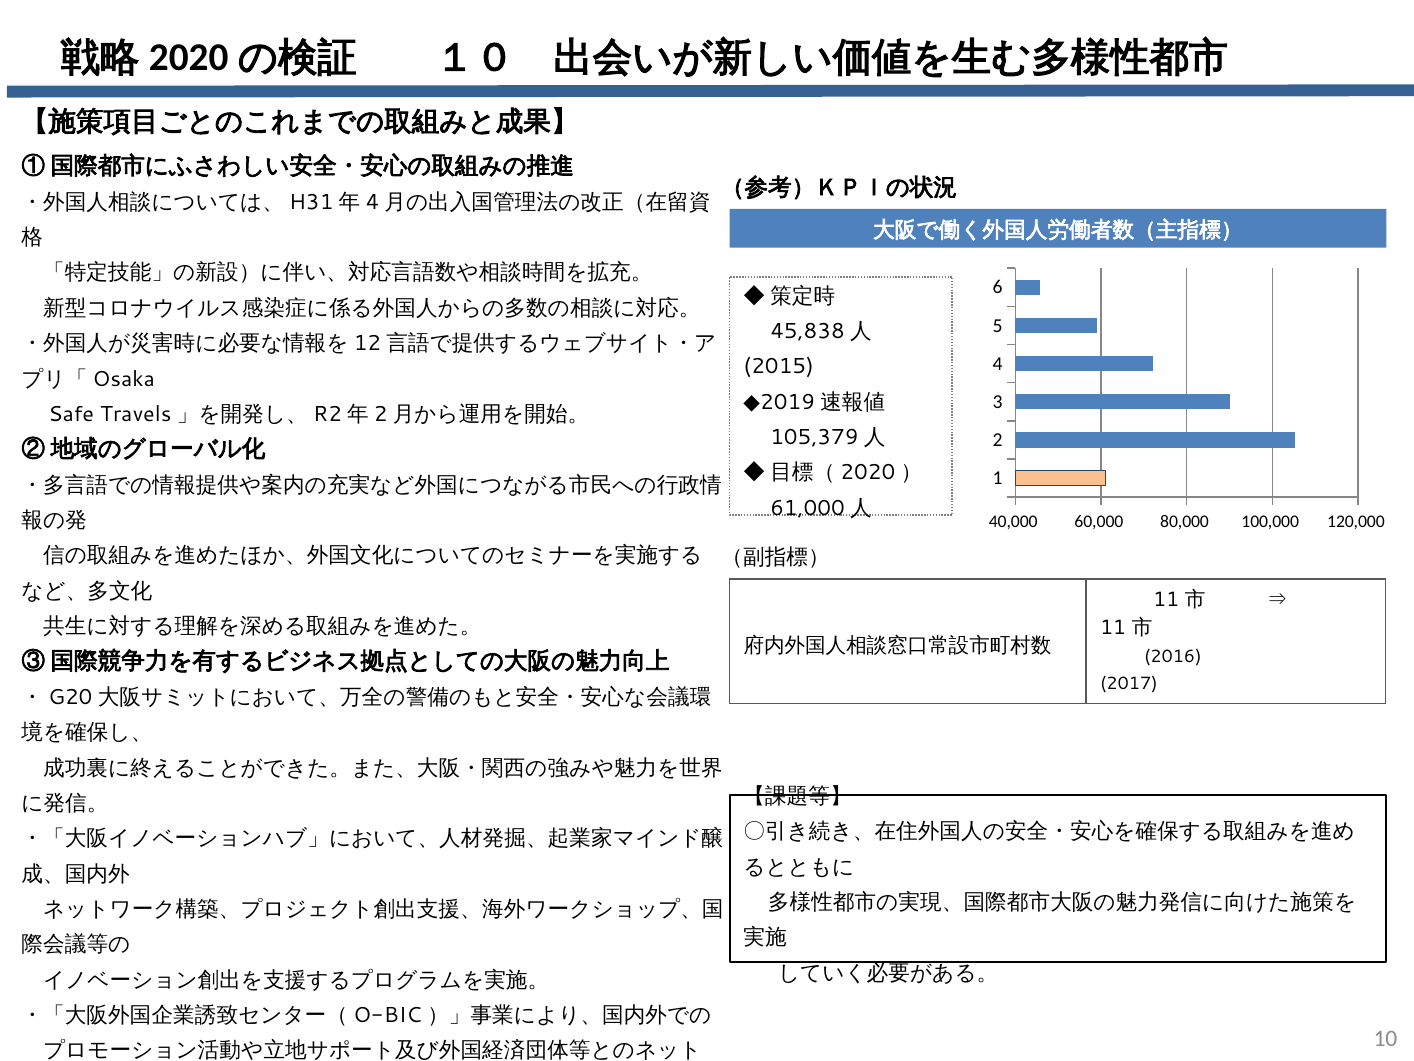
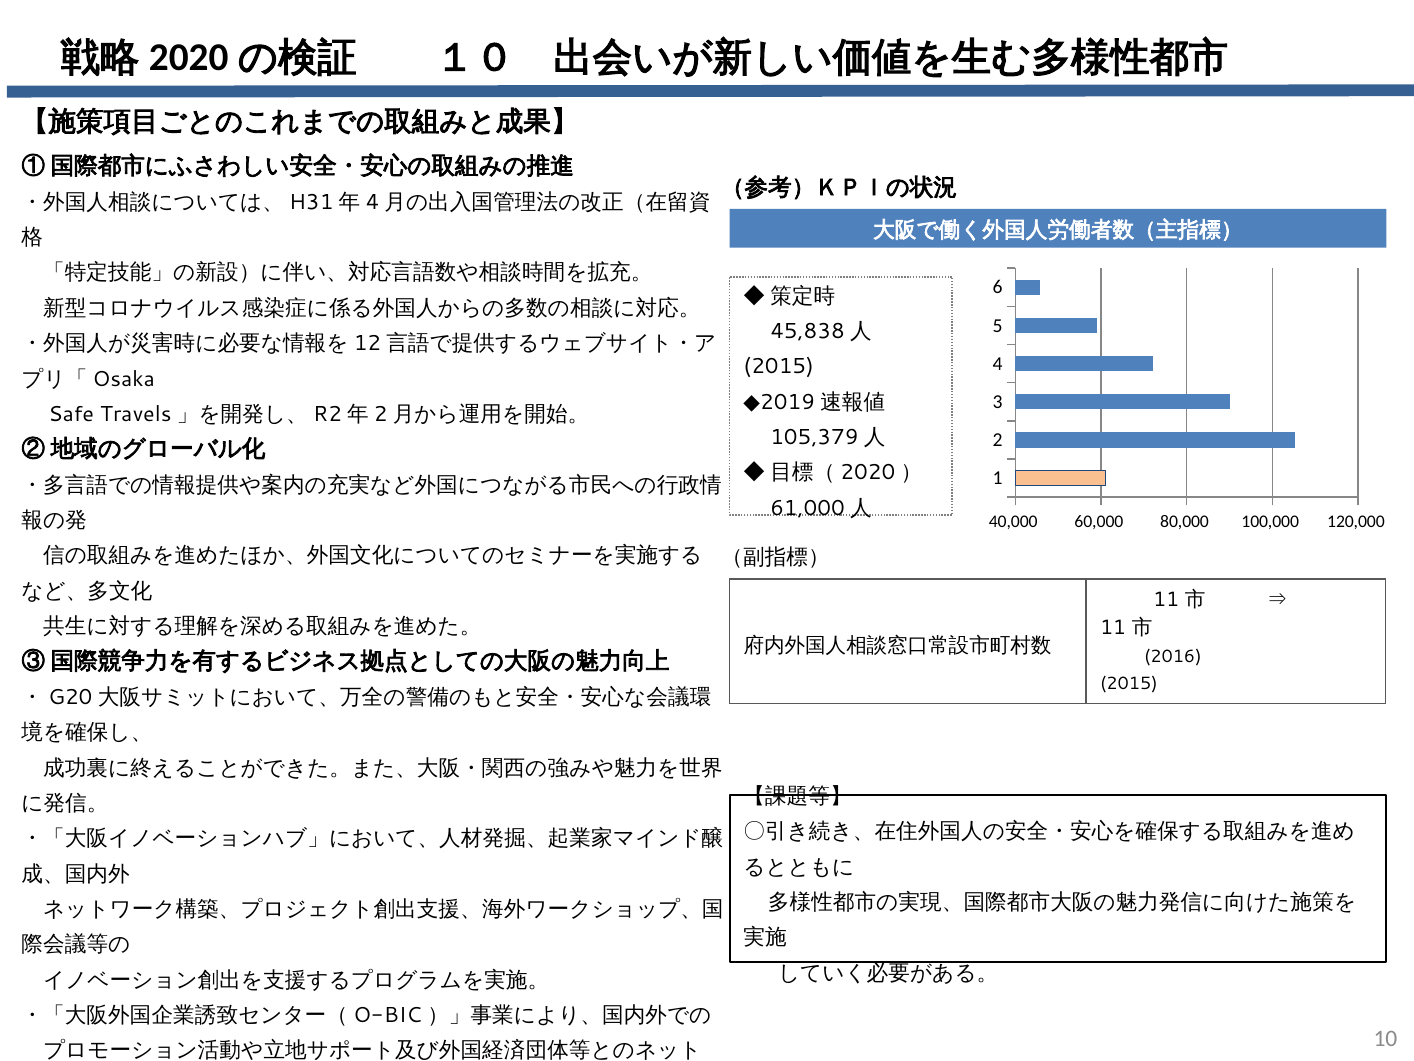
2017 at (1129, 683): 2017 -> 2015
